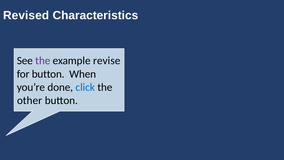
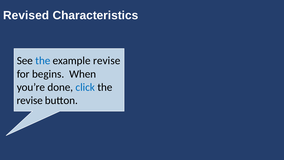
the at (43, 61) colour: purple -> blue
for button: button -> begins
other at (30, 100): other -> revise
